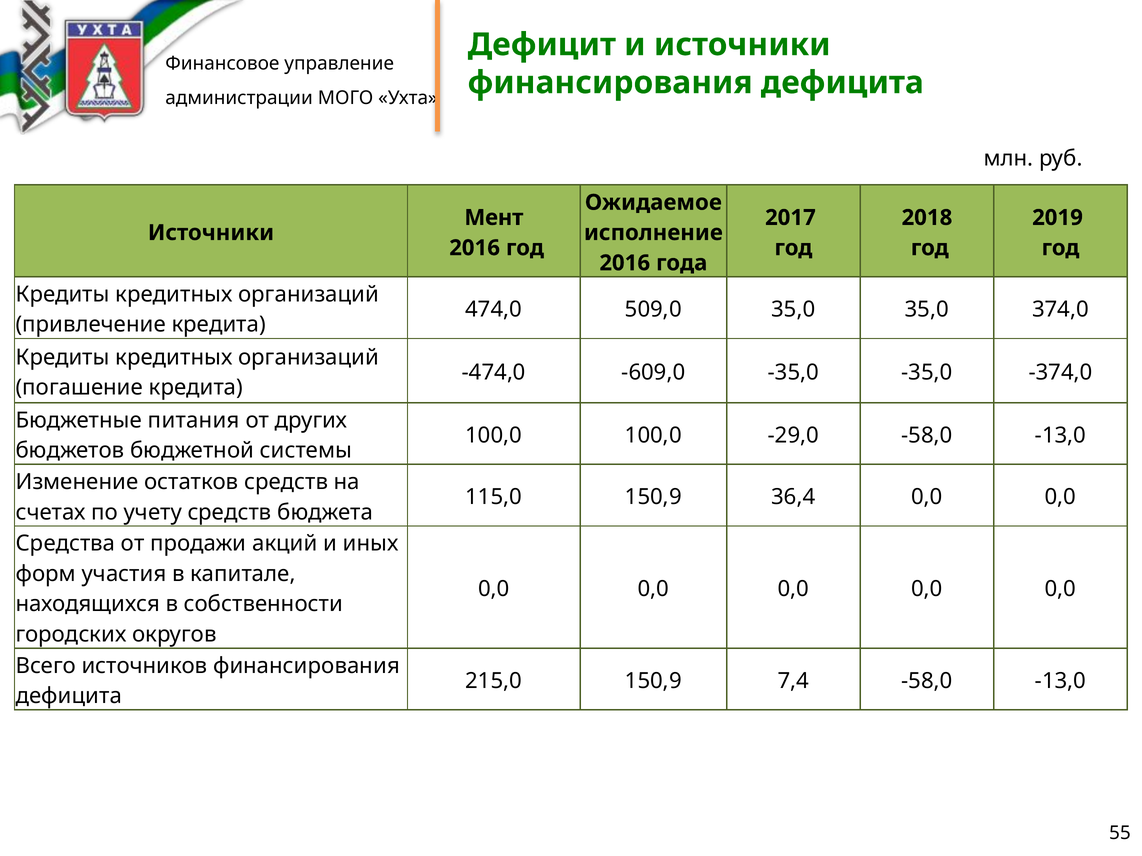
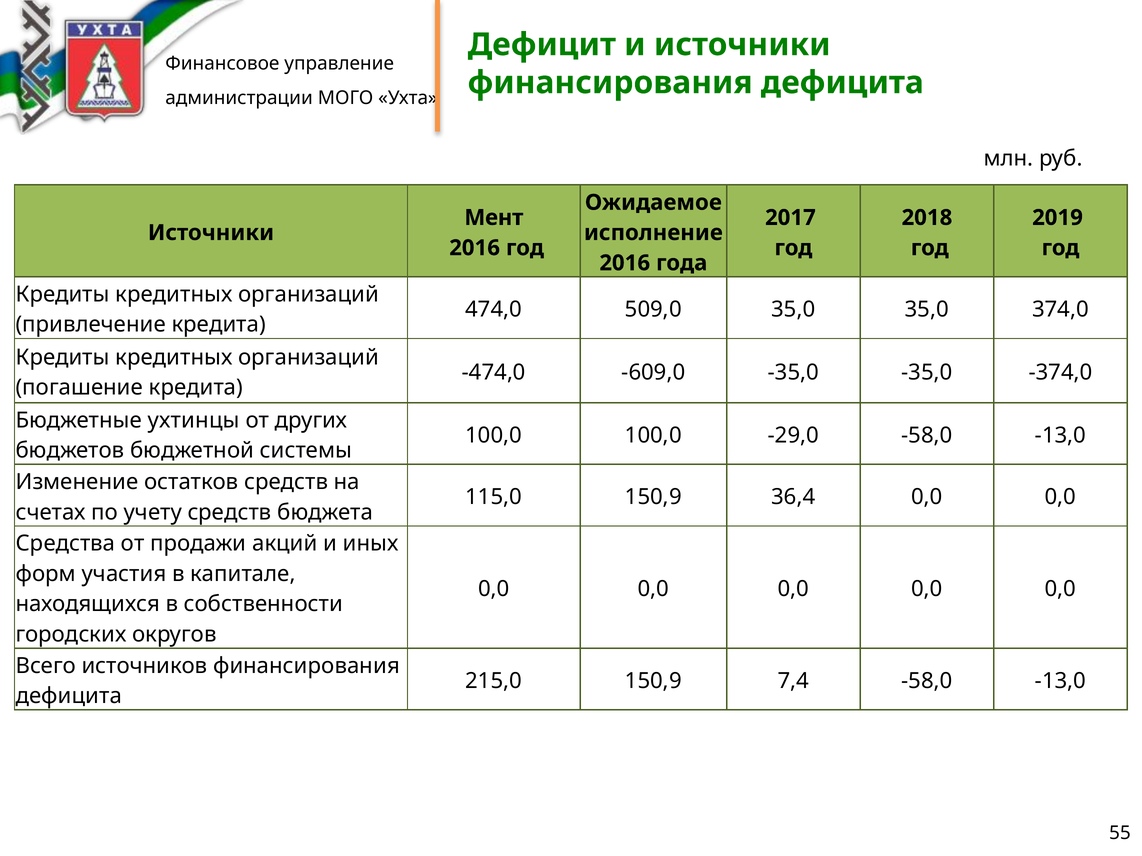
питания: питания -> ухтинцы
